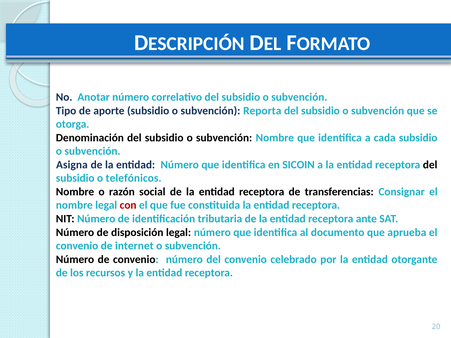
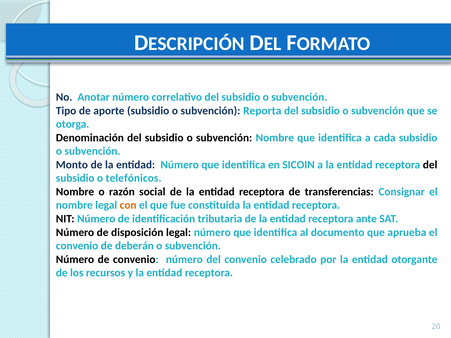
Asigna: Asigna -> Monto
con colour: red -> orange
internet: internet -> deberán
